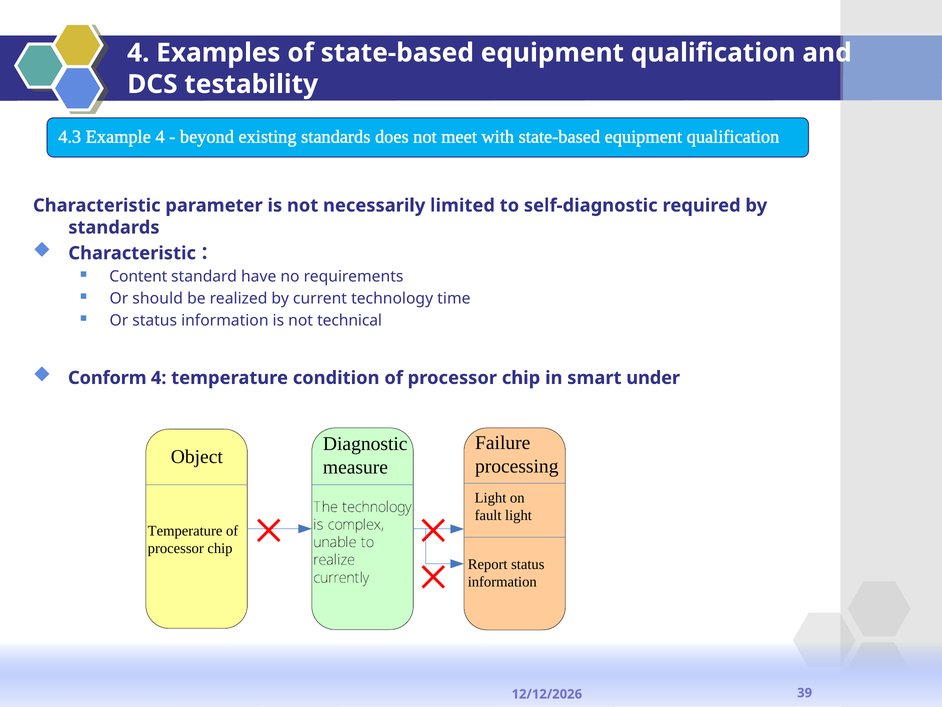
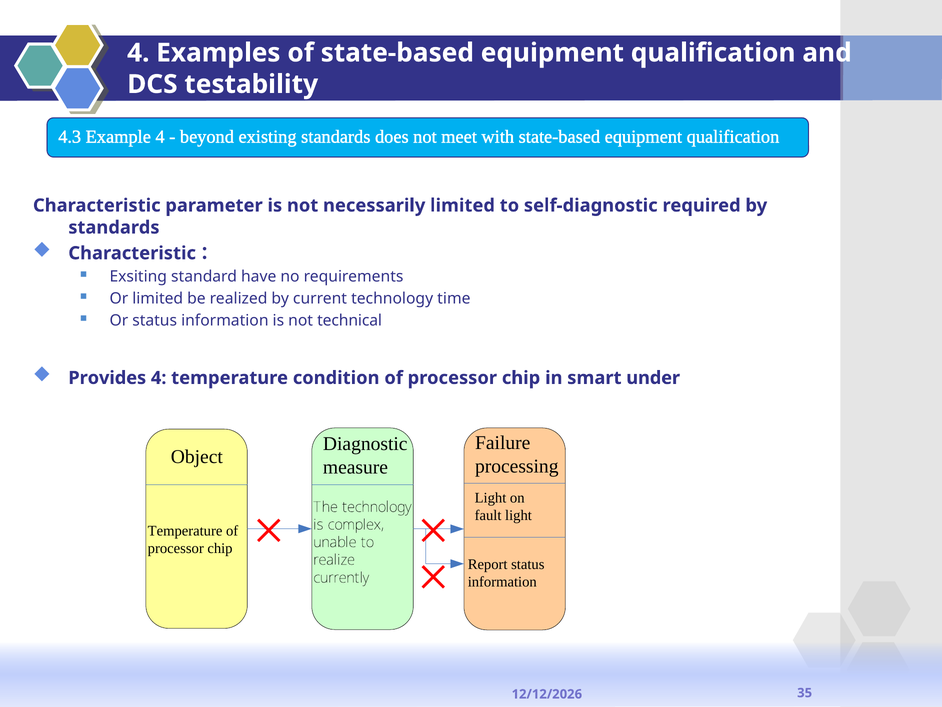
Content: Content -> Exsiting
Or should: should -> limited
Conform: Conform -> Provides
39: 39 -> 35
